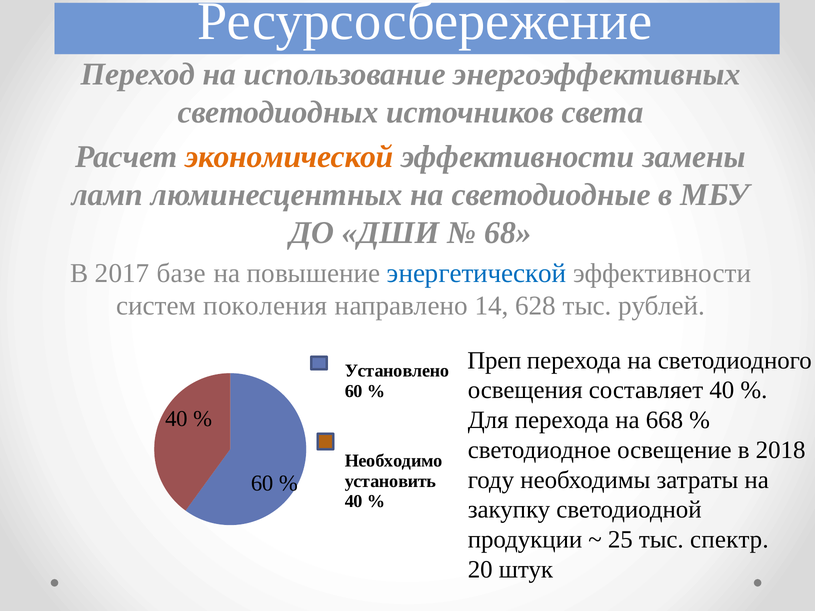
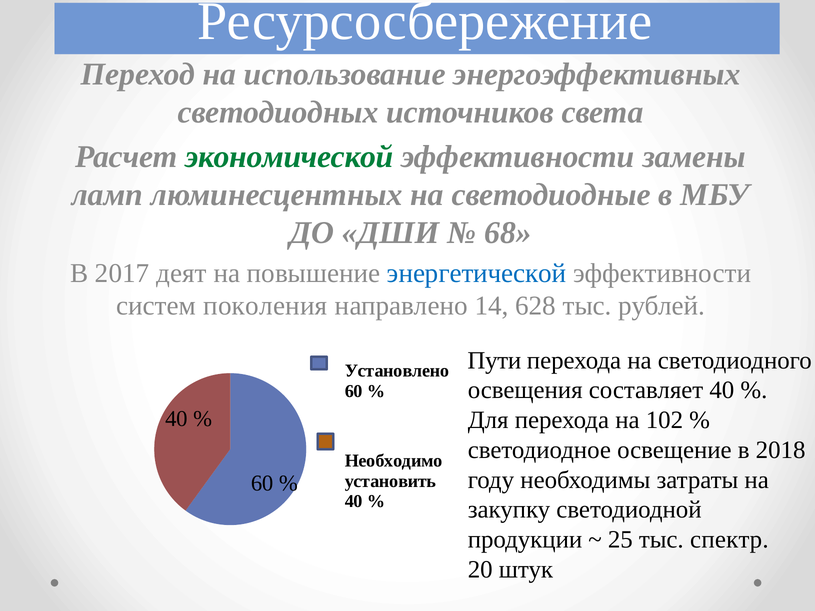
экономической colour: orange -> green
базе: базе -> деят
Преп: Преп -> Пути
668: 668 -> 102
